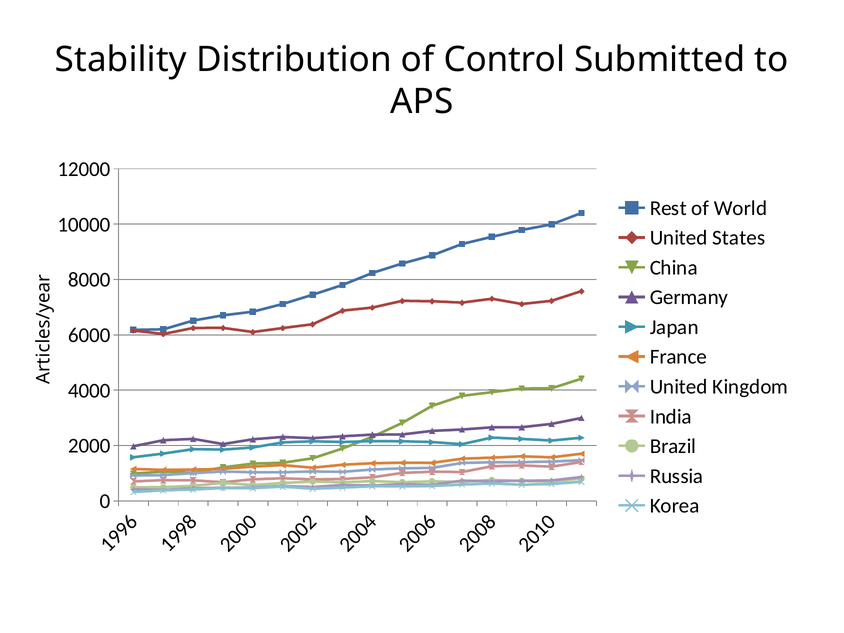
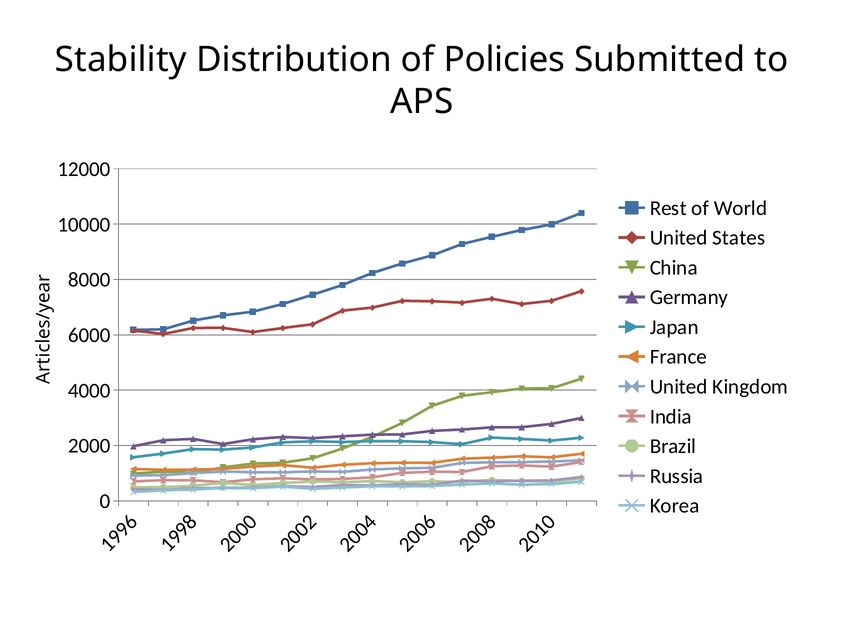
Control: Control -> Policies
